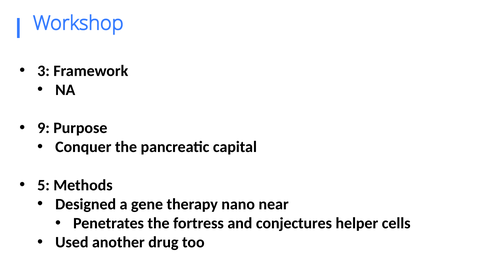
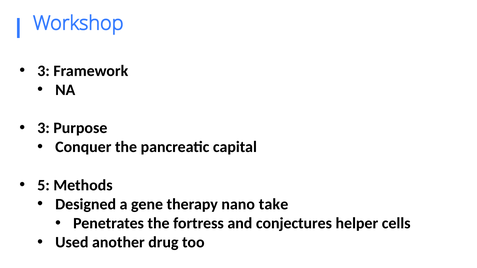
9 at (44, 128): 9 -> 3
near: near -> take
